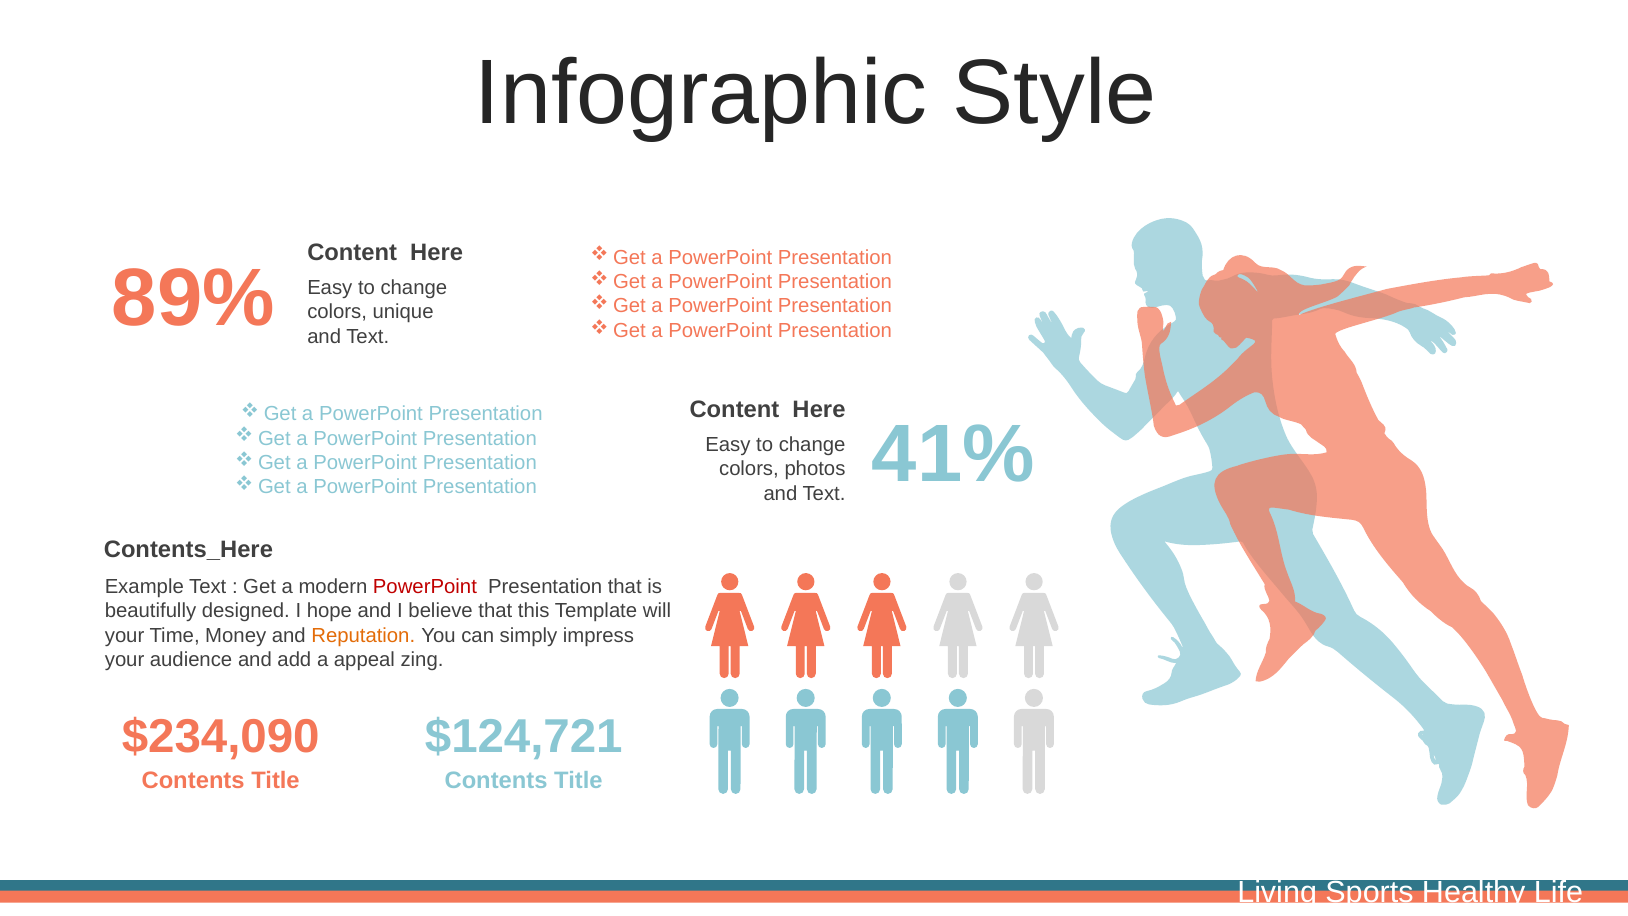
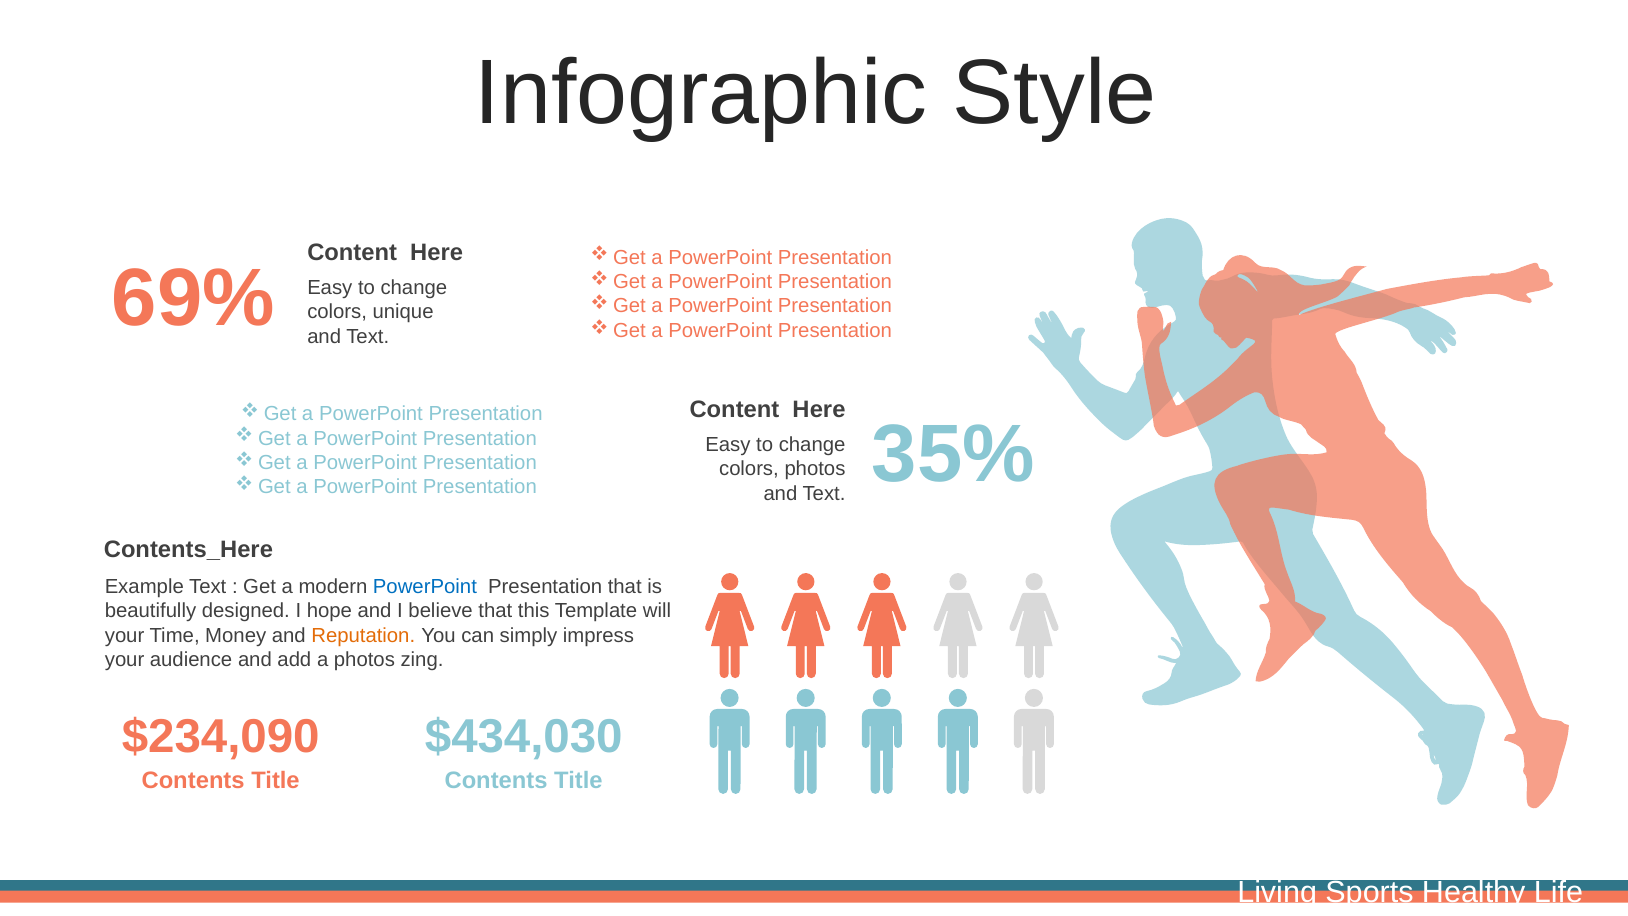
89%: 89% -> 69%
41%: 41% -> 35%
PowerPoint at (425, 587) colour: red -> blue
a appeal: appeal -> photos
$124,721: $124,721 -> $434,030
